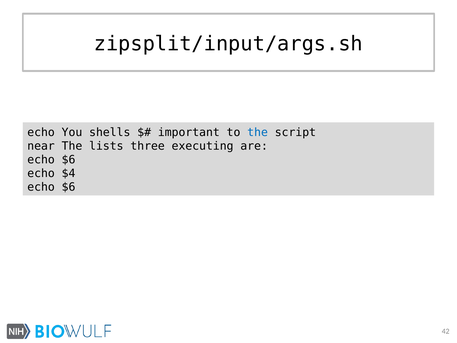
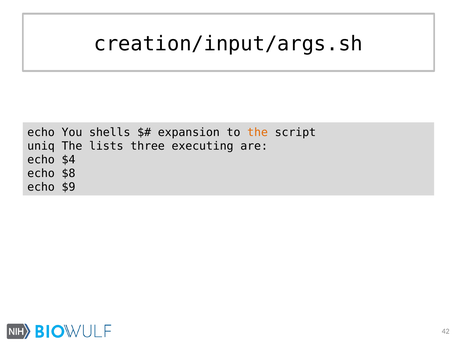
zipsplit/input/args.sh: zipsplit/input/args.sh -> creation/input/args.sh
important: important -> expansion
the at (258, 132) colour: blue -> orange
near: near -> uniq
$6 at (69, 160): $6 -> $4
$4: $4 -> $8
$6 at (69, 187): $6 -> $9
